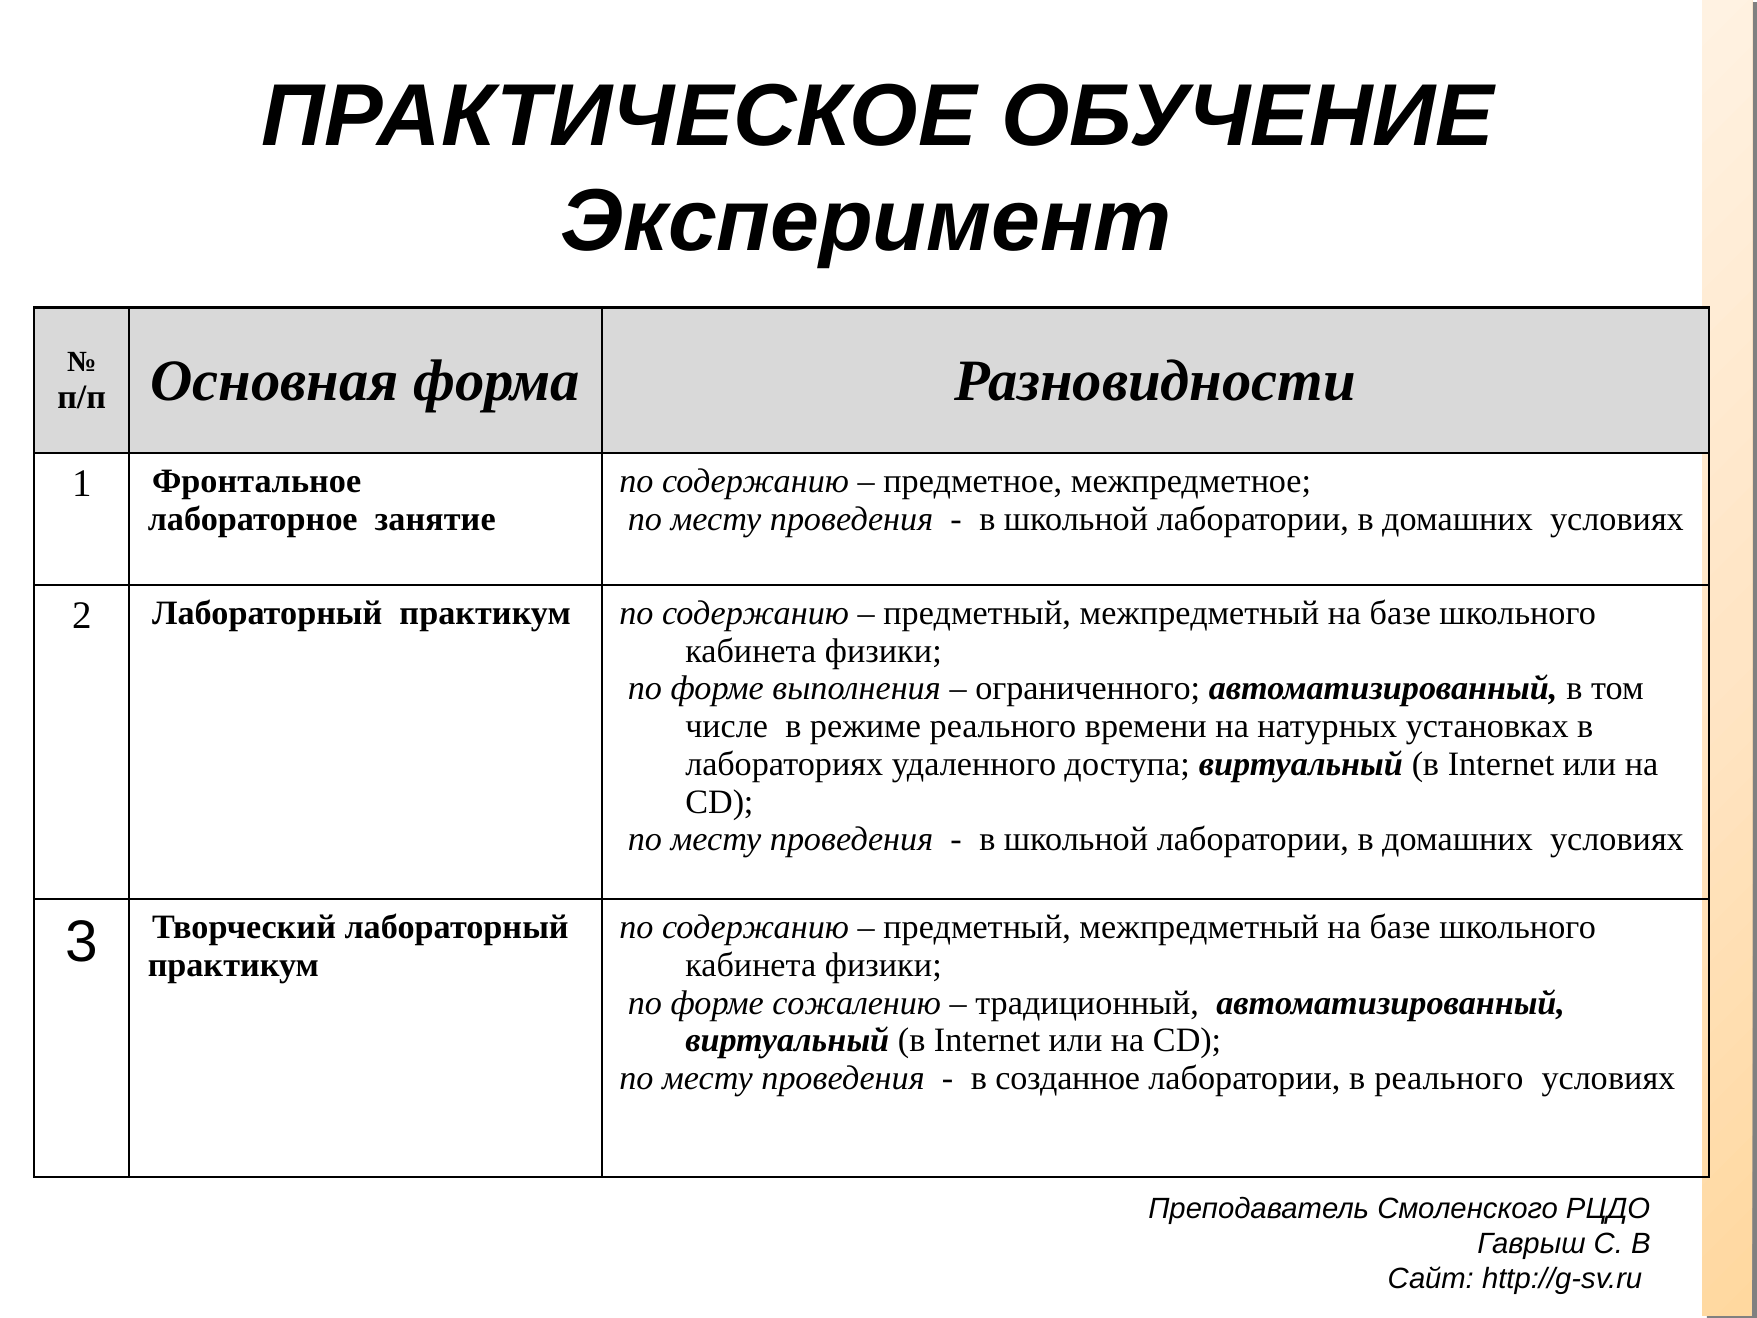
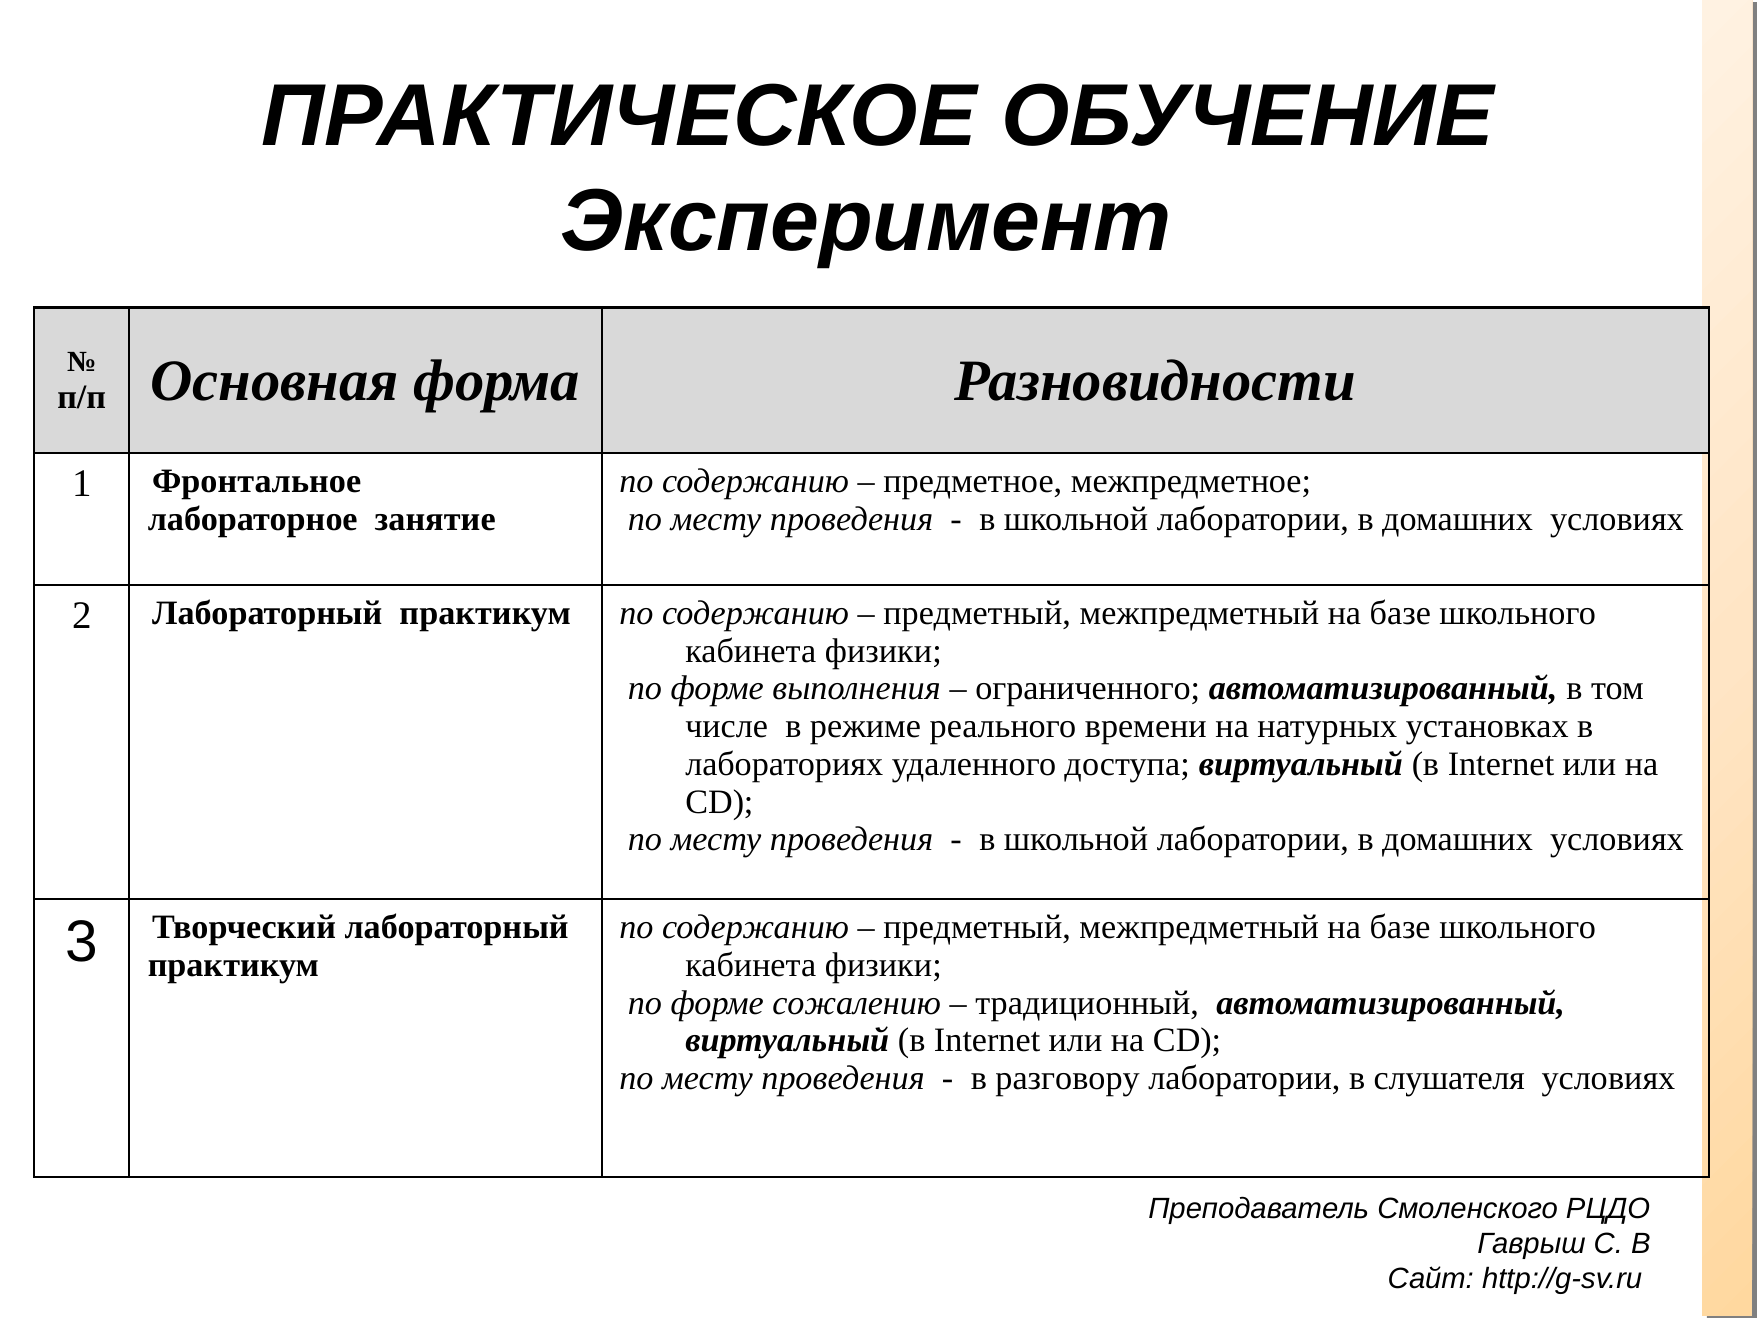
созданное: созданное -> разговору
в реального: реального -> слушателя
